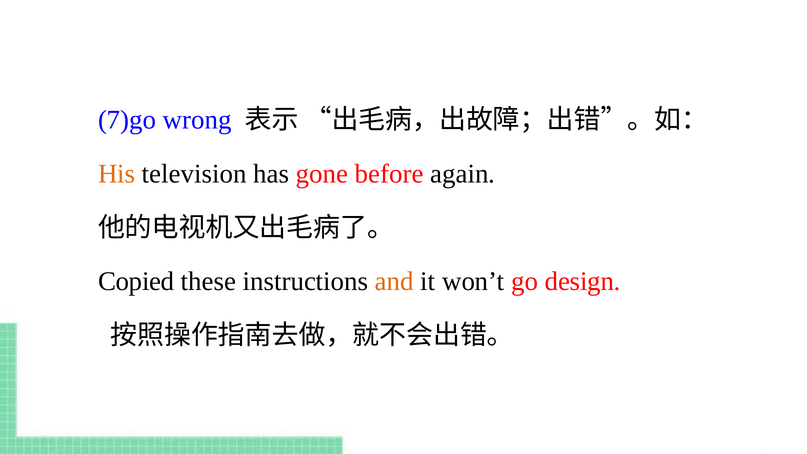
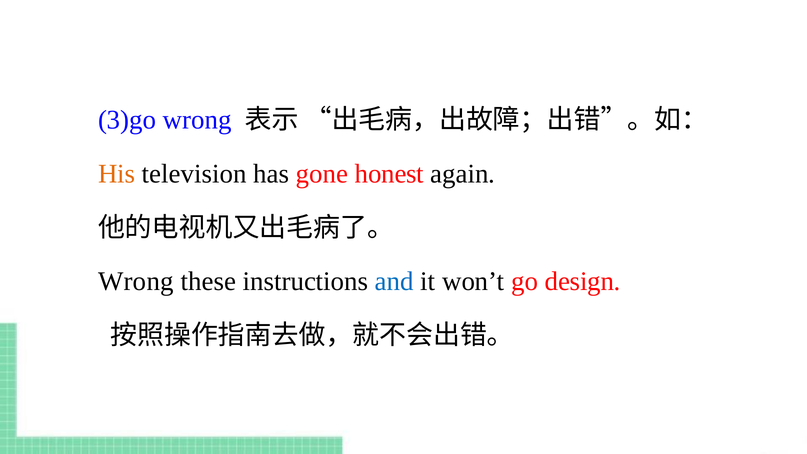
7)go: 7)go -> 3)go
before: before -> honest
Copied at (136, 281): Copied -> Wrong
and colour: orange -> blue
